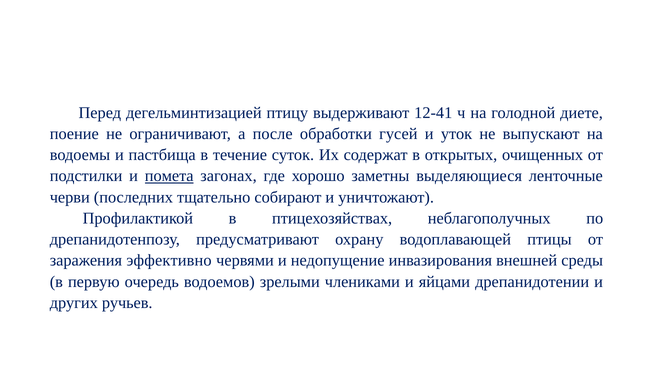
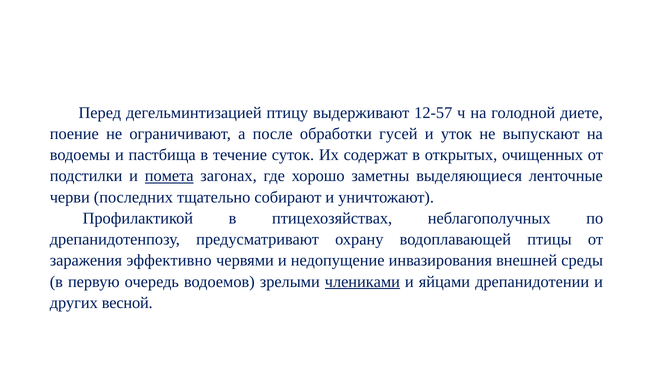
12-41: 12-41 -> 12-57
члениками underline: none -> present
ручьев: ручьев -> весной
